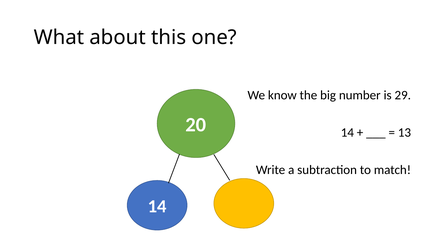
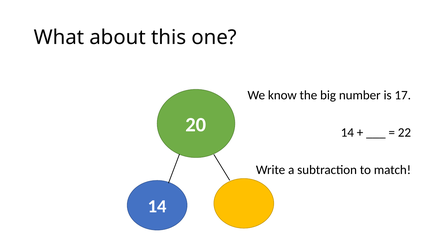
29: 29 -> 17
13: 13 -> 22
